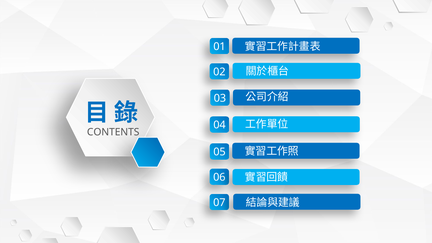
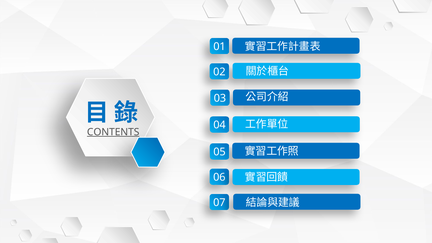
CONTENTS underline: none -> present
